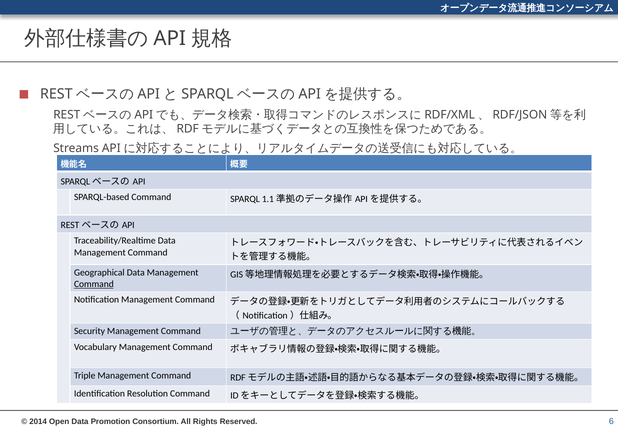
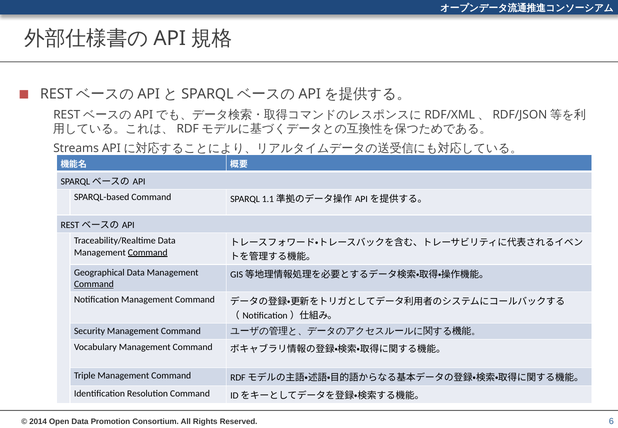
Command at (148, 252) underline: none -> present
